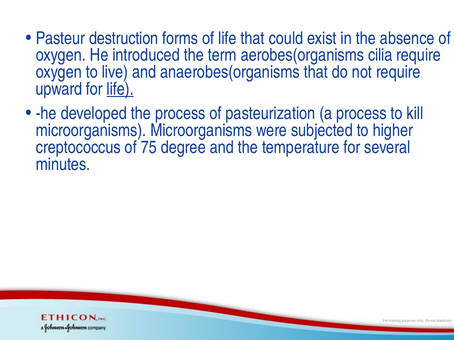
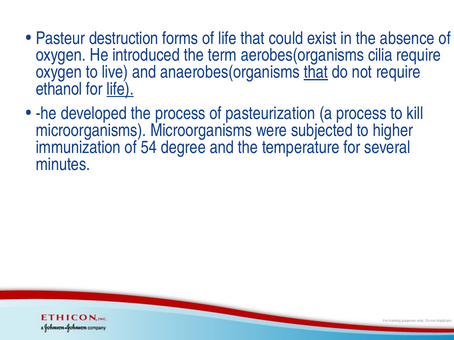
that at (316, 72) underline: none -> present
upward: upward -> ethanol
creptococcus: creptococcus -> immunization
75: 75 -> 54
